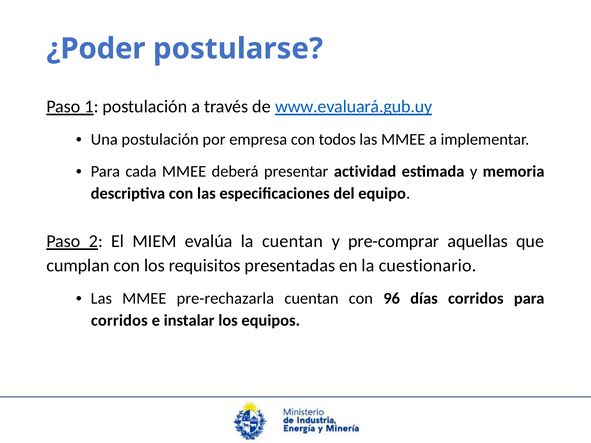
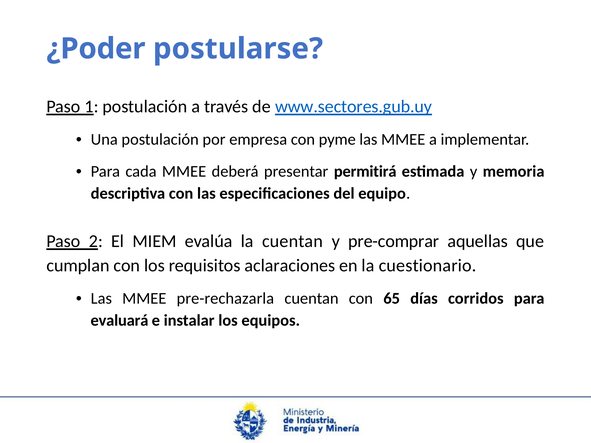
www.evaluará.gub.uy: www.evaluará.gub.uy -> www.sectores.gub.uy
todos: todos -> pyme
actividad: actividad -> permitirá
presentadas: presentadas -> aclaraciones
96: 96 -> 65
corridos at (119, 321): corridos -> evaluará
